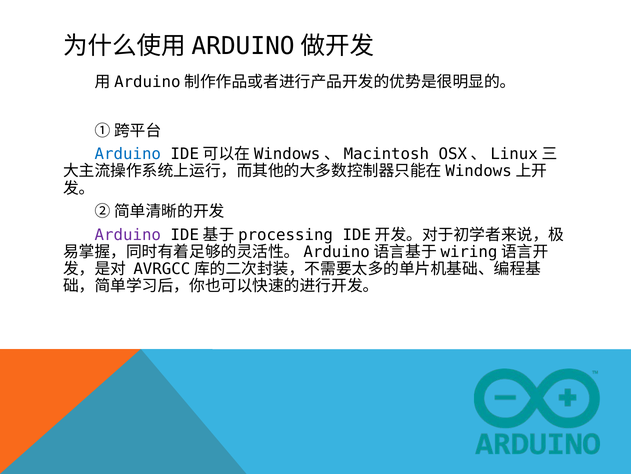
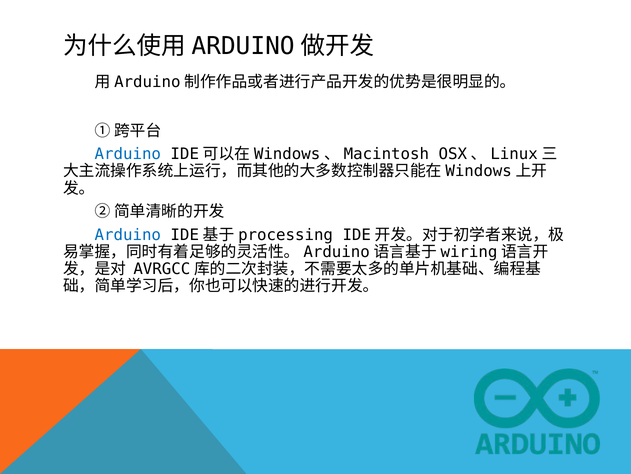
Arduino at (128, 235) colour: purple -> blue
